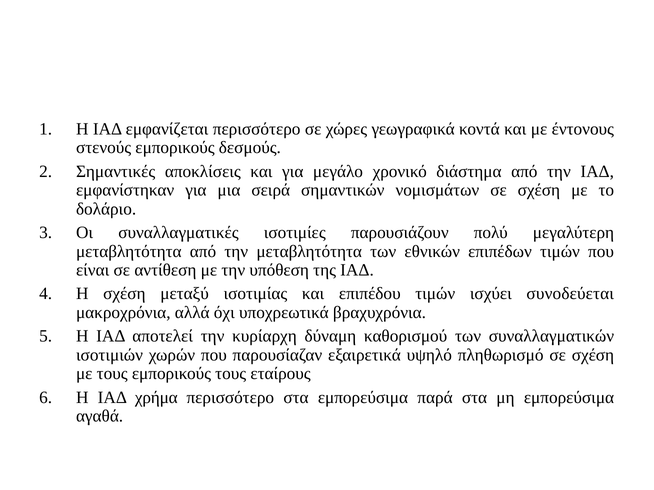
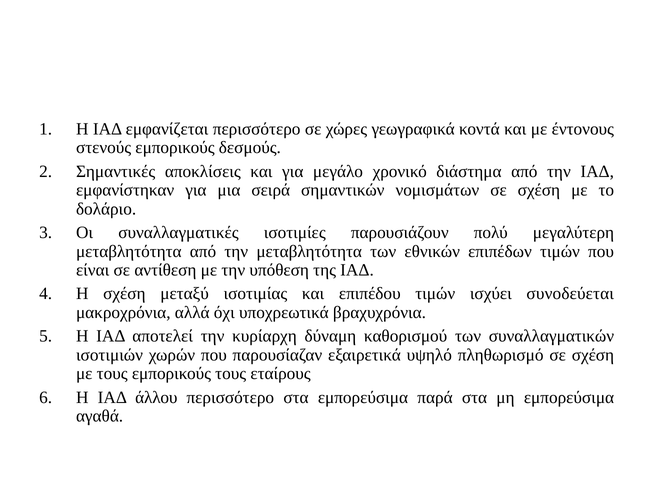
χρήμα: χρήμα -> άλλου
